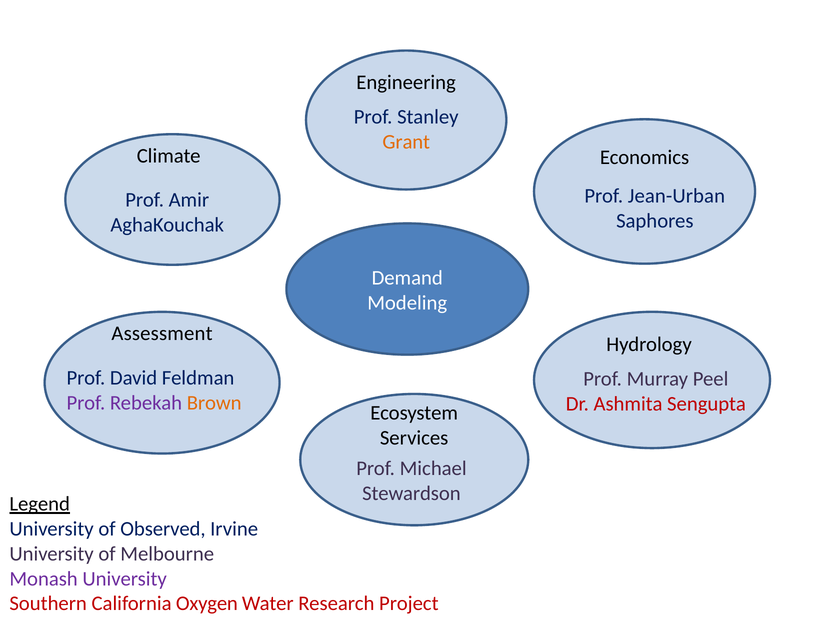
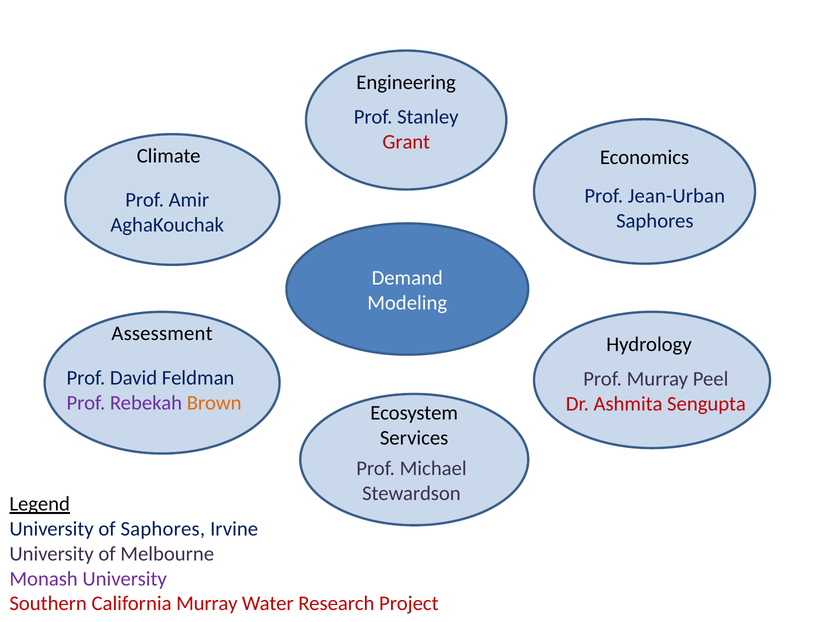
Grant colour: orange -> red
of Observed: Observed -> Saphores
California Oxygen: Oxygen -> Murray
